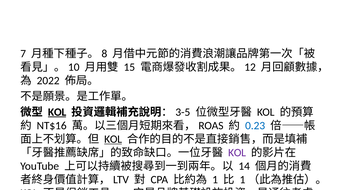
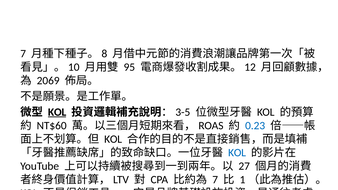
15: 15 -> 95
2022: 2022 -> 2069
NT$16: NT$16 -> NT$60
KOL at (113, 139) underline: present -> none
KOL at (237, 153) colour: purple -> blue
14: 14 -> 27
1 at (215, 180): 1 -> 7
